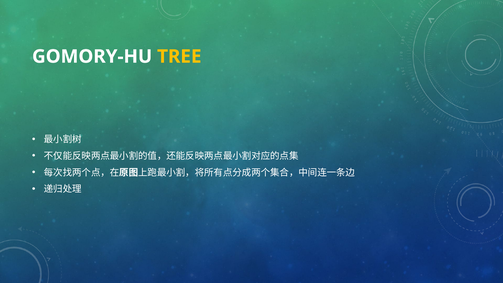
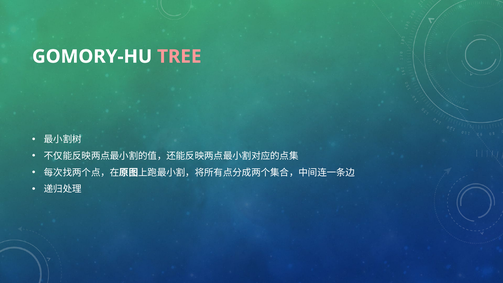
TREE colour: yellow -> pink
